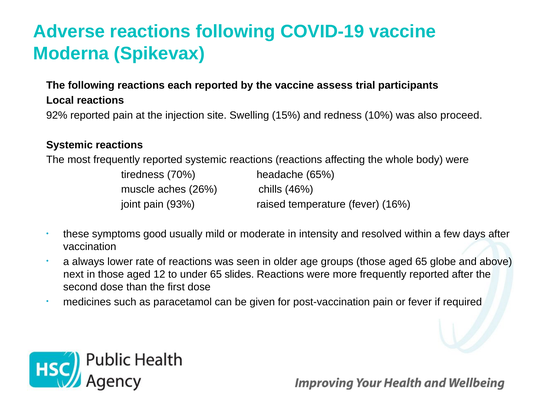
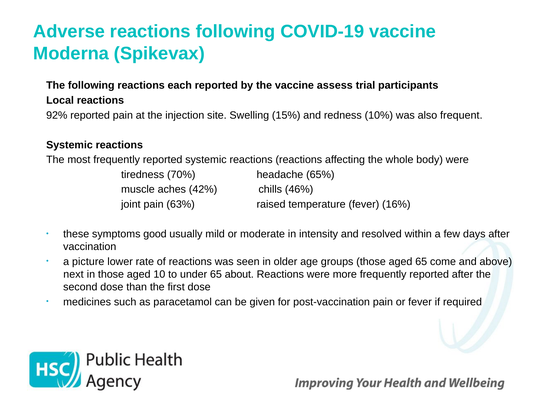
proceed: proceed -> frequent
26%: 26% -> 42%
93%: 93% -> 63%
always: always -> picture
globe: globe -> come
12: 12 -> 10
slides: slides -> about
